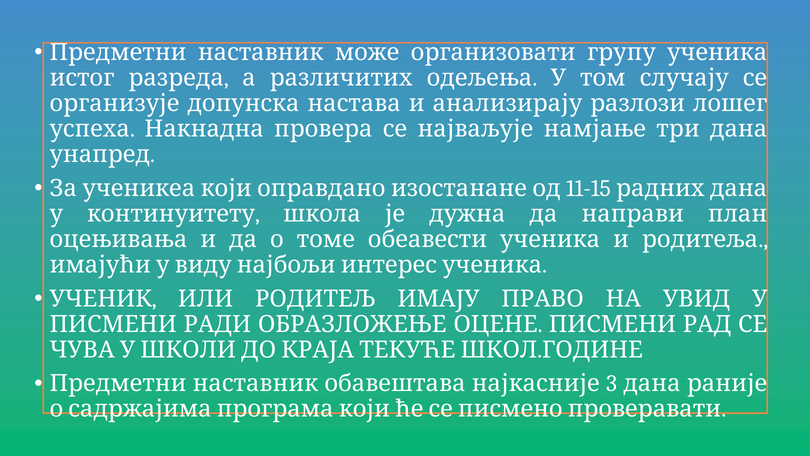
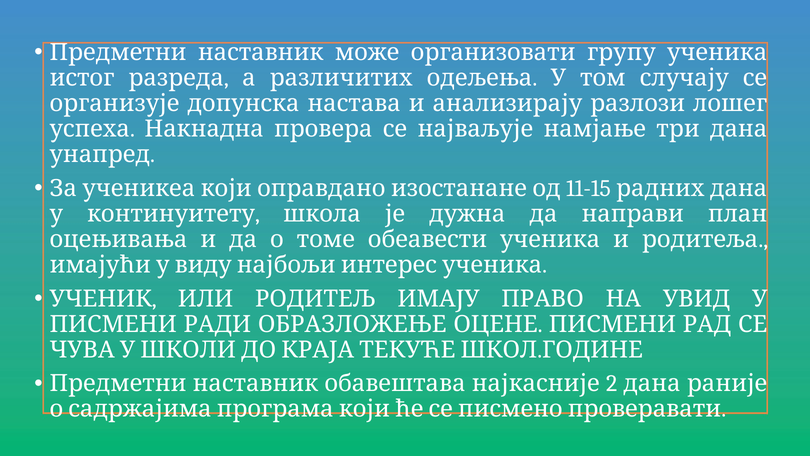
3: 3 -> 2
